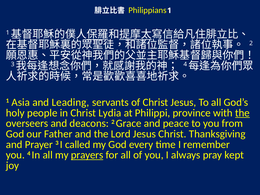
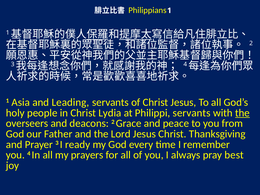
Philippi province: province -> servants
called: called -> ready
prayers underline: present -> none
kept: kept -> best
